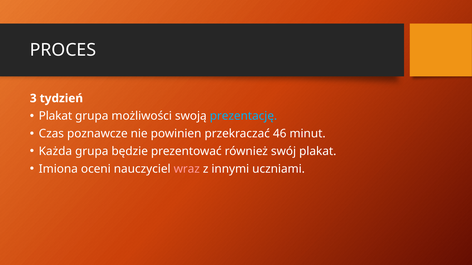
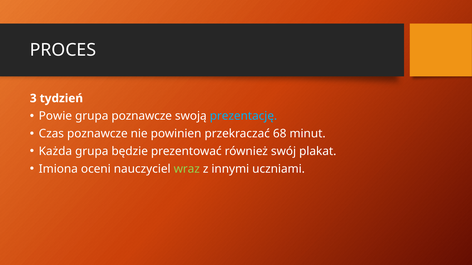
Plakat at (55, 116): Plakat -> Powie
grupa możliwości: możliwości -> poznawcze
46: 46 -> 68
wraz colour: pink -> light green
